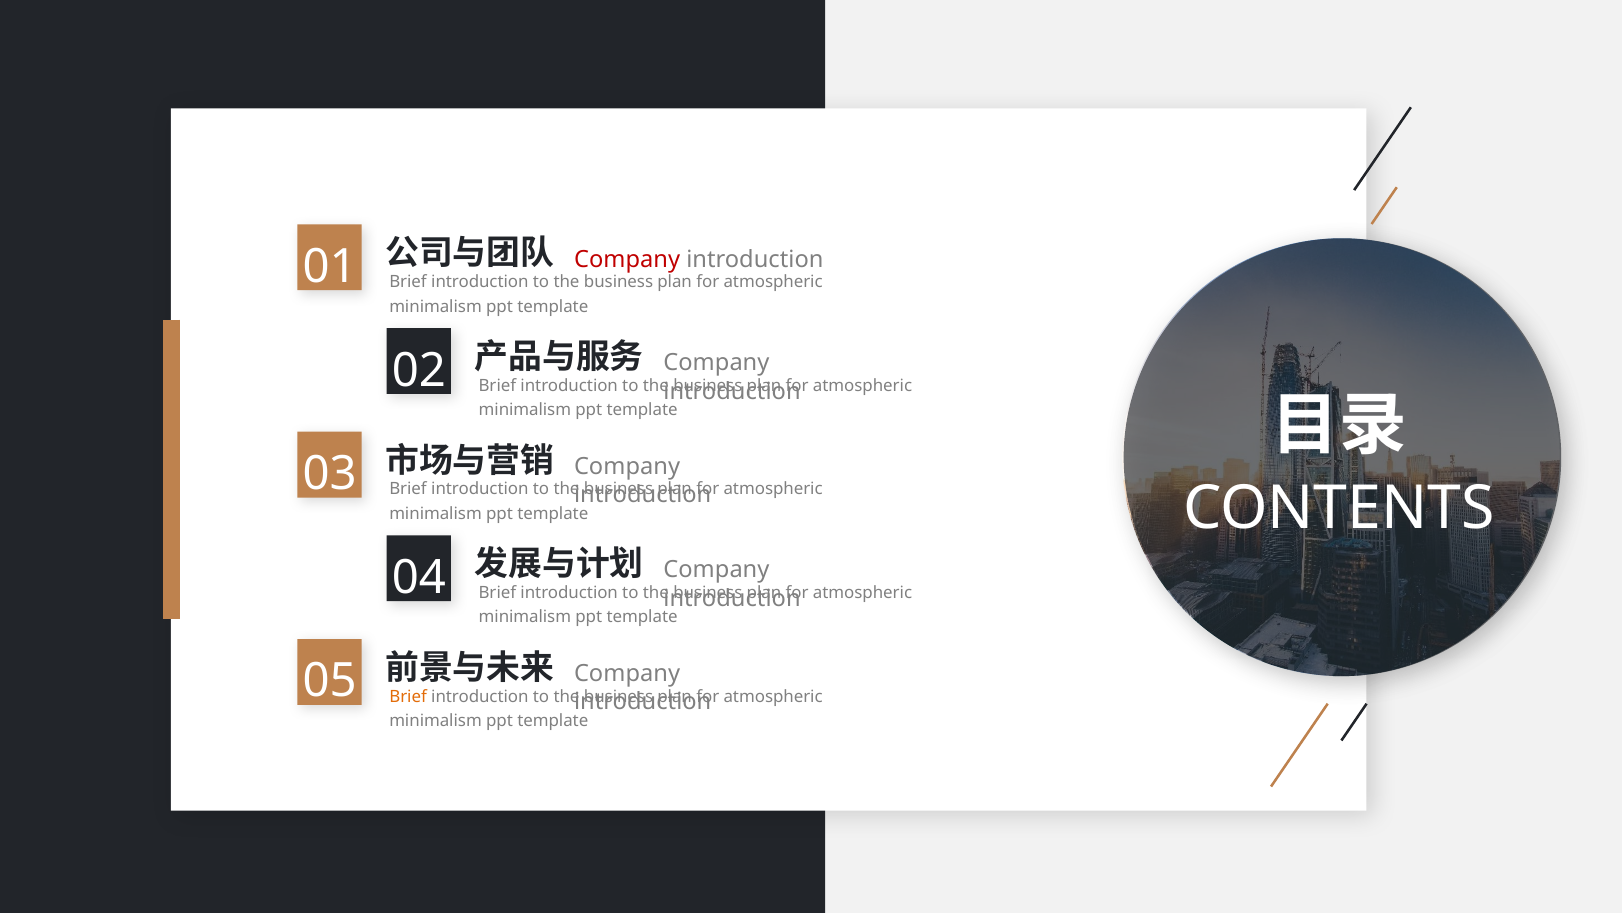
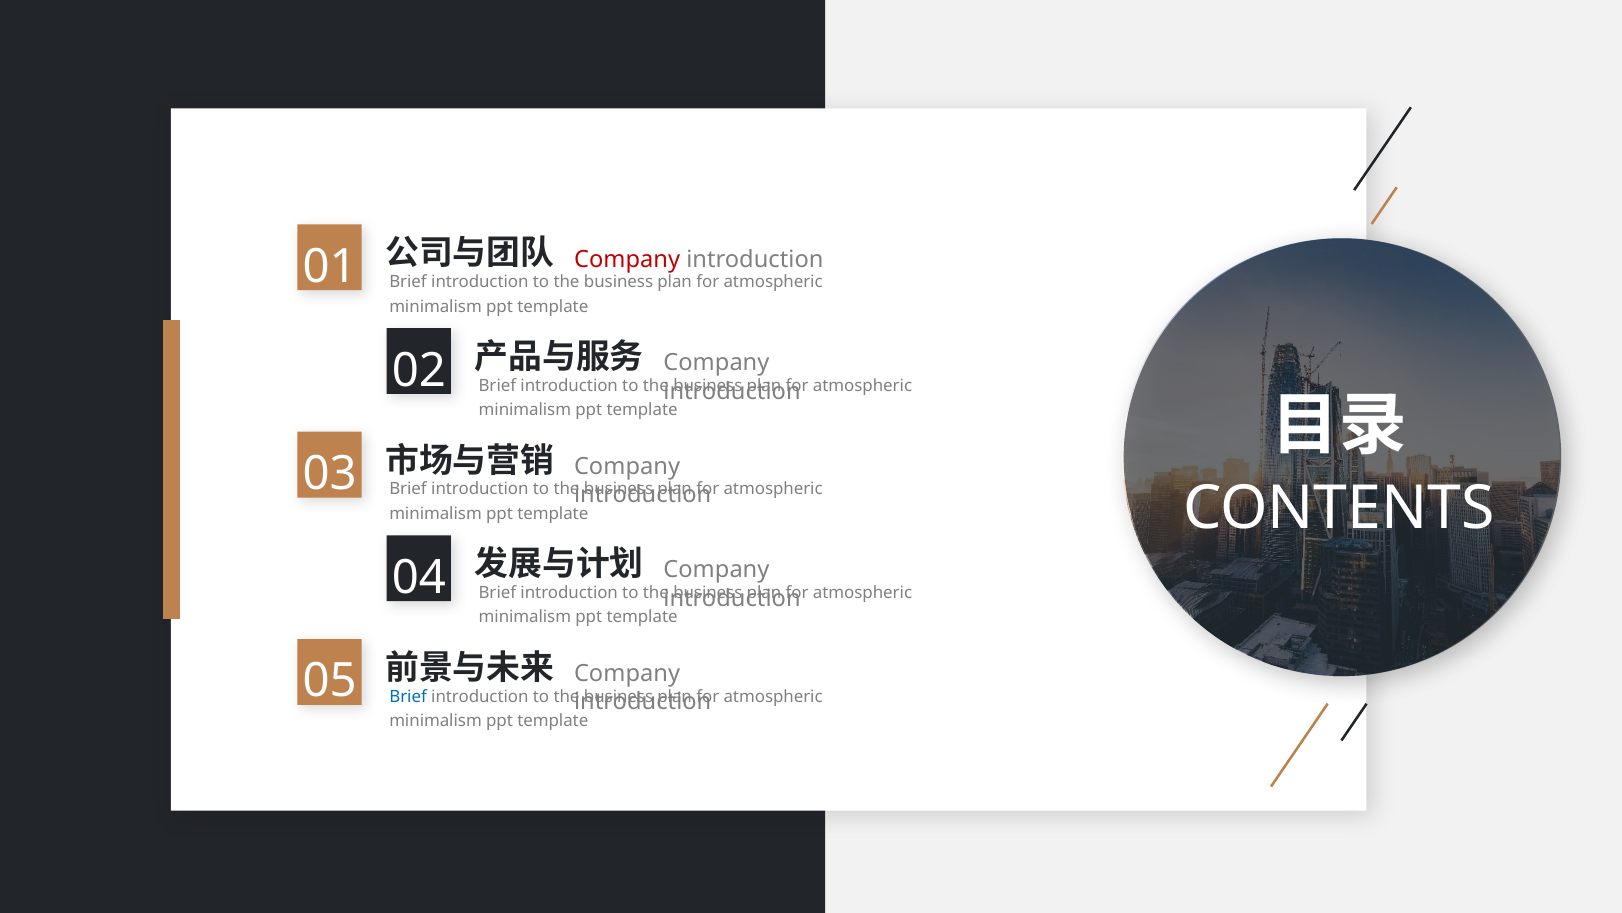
Brief at (408, 696) colour: orange -> blue
